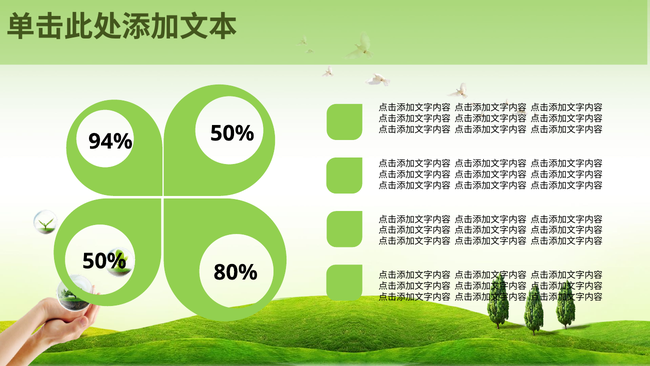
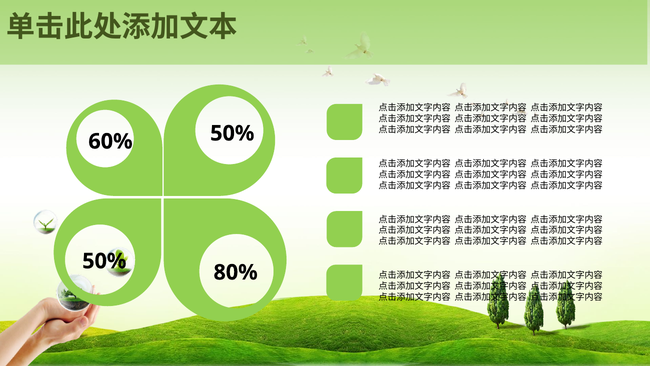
94%: 94% -> 60%
